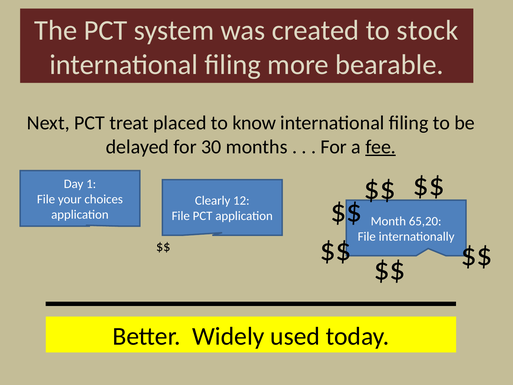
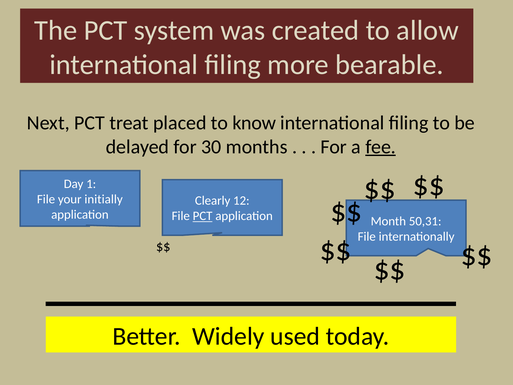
stock: stock -> allow
choices: choices -> initially
PCT at (203, 216) underline: none -> present
65,20: 65,20 -> 50,31
